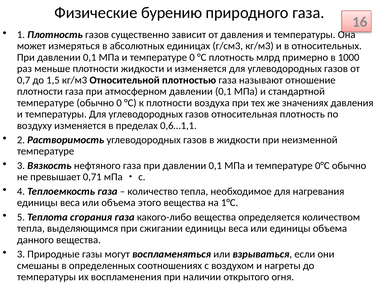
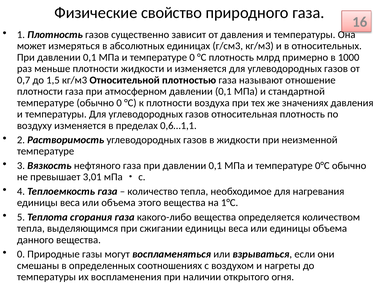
бурению: бурению -> свойство
0,71: 0,71 -> 3,01
3 at (21, 254): 3 -> 0
